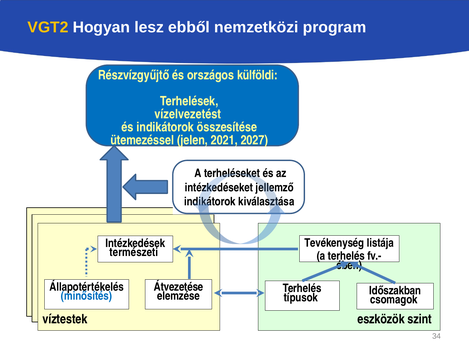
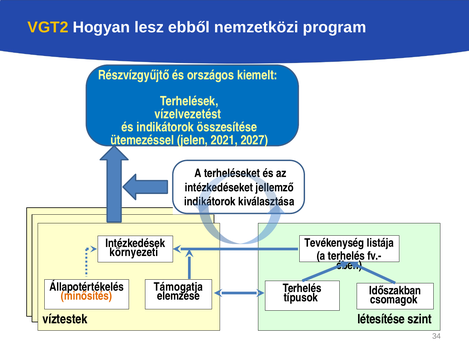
külföldi: külföldi -> kiemelt
természeti: természeti -> környezeti
Átvezetése: Átvezetése -> Támogatja
minősítés colour: blue -> orange
eszközök: eszközök -> létesítése
